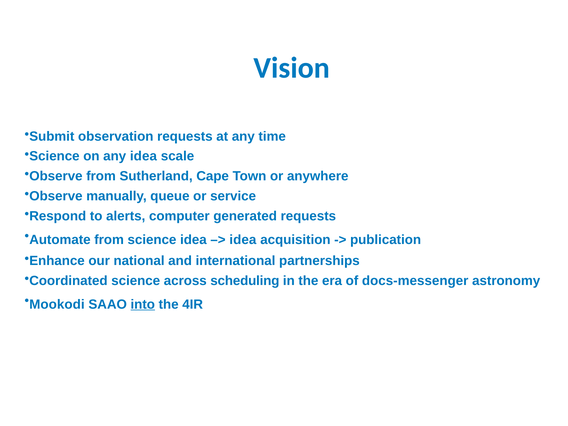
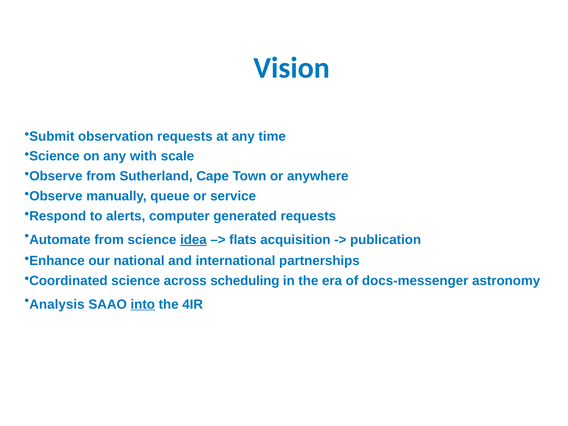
any idea: idea -> with
idea at (193, 240) underline: none -> present
idea at (243, 240): idea -> flats
Mookodi: Mookodi -> Analysis
